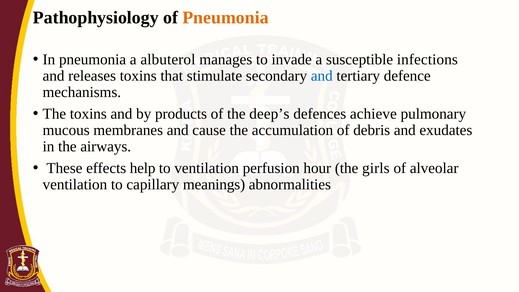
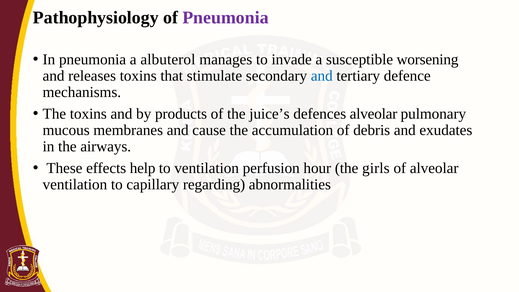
Pneumonia at (226, 18) colour: orange -> purple
infections: infections -> worsening
deep’s: deep’s -> juice’s
defences achieve: achieve -> alveolar
meanings: meanings -> regarding
